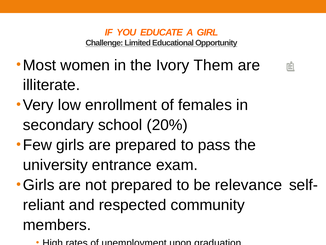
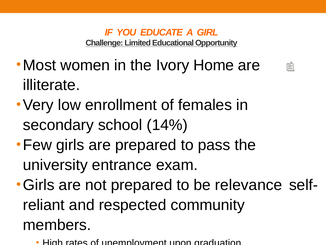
Them: Them -> Home
20%: 20% -> 14%
